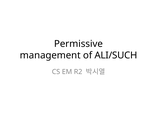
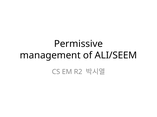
ALI/SUCH: ALI/SUCH -> ALI/SEEM
